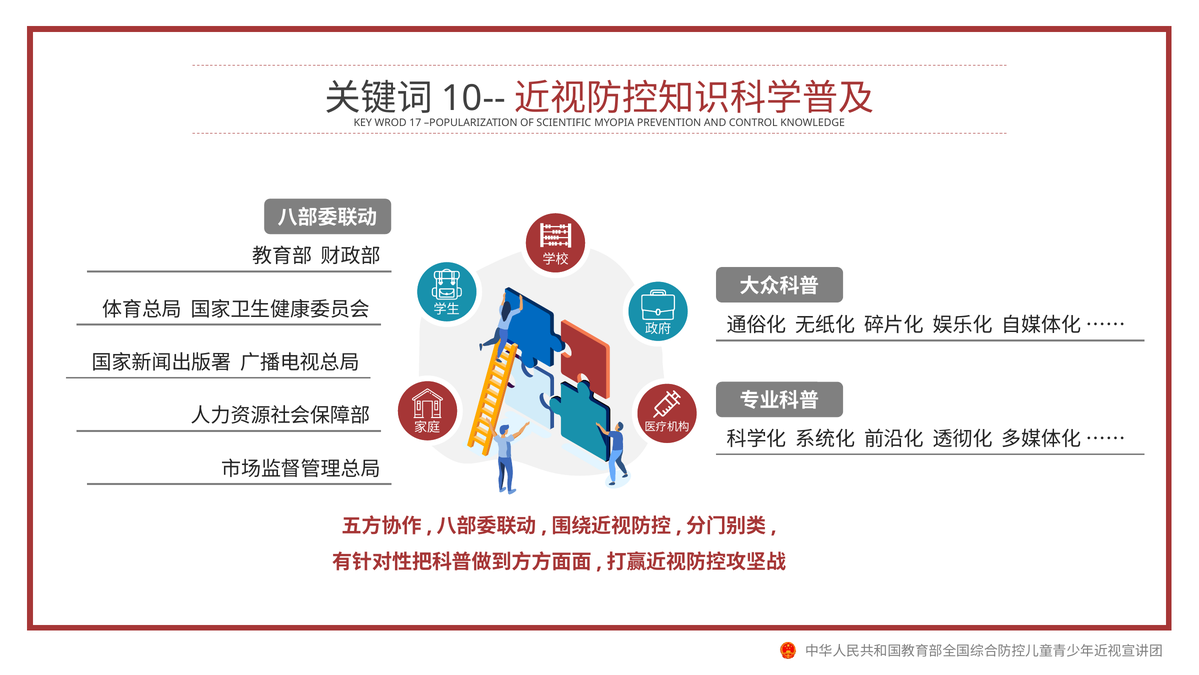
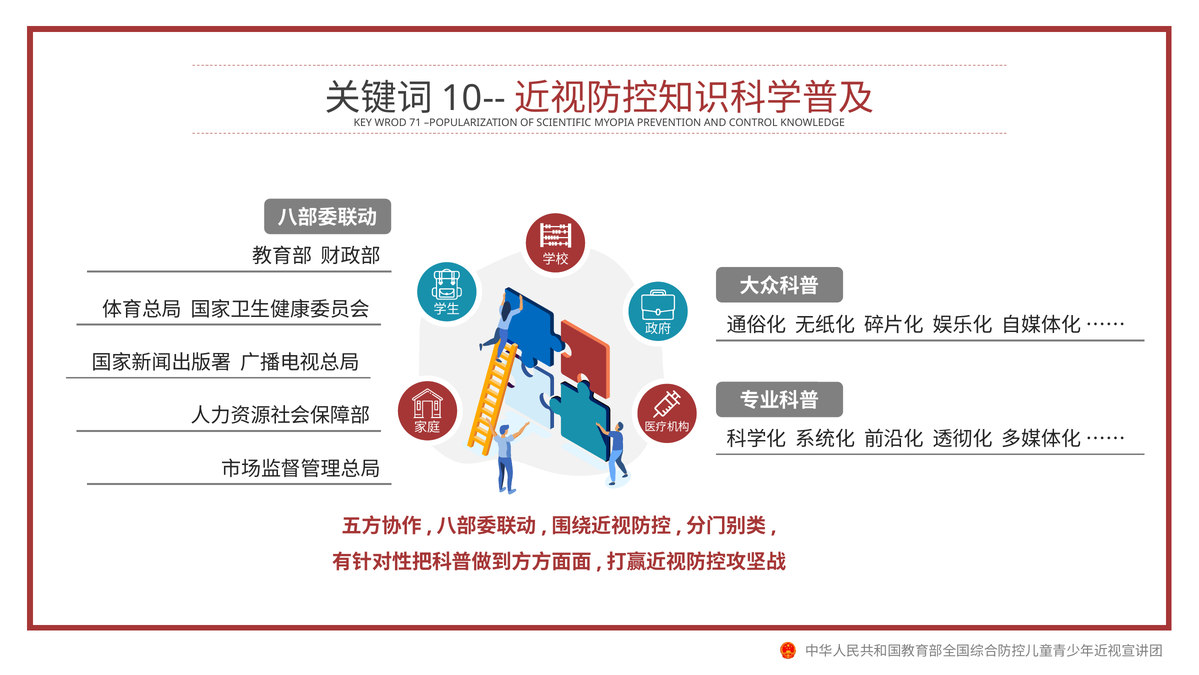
17: 17 -> 71
